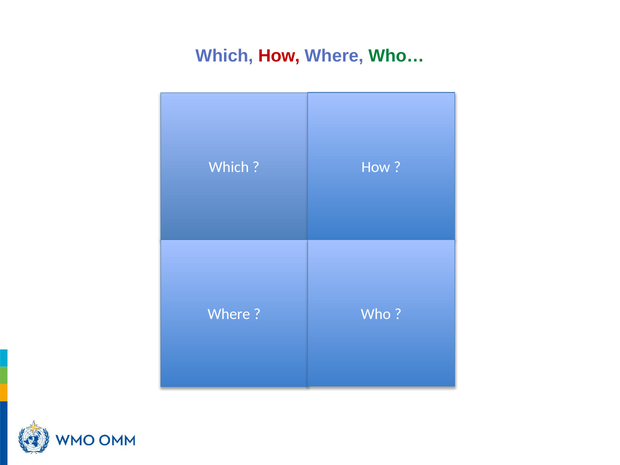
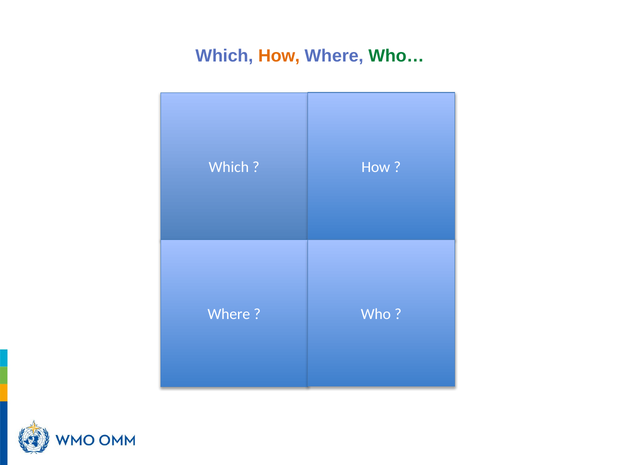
How at (279, 56) colour: red -> orange
